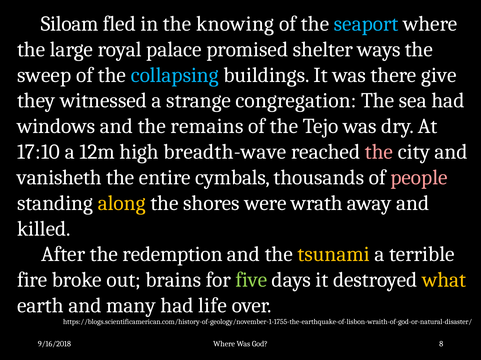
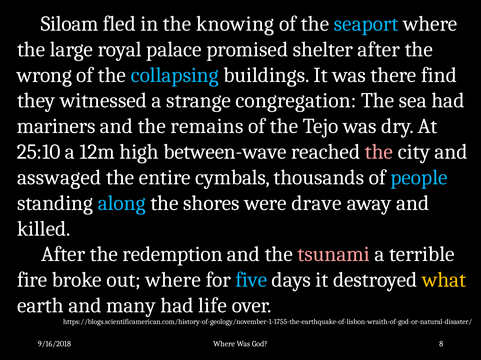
shelter ways: ways -> after
sweep: sweep -> wrong
give: give -> find
windows: windows -> mariners
17:10: 17:10 -> 25:10
breadth-wave: breadth-wave -> between-wave
vanisheth: vanisheth -> asswaged
people colour: pink -> light blue
along colour: yellow -> light blue
wrath: wrath -> drave
tsunami colour: yellow -> pink
out brains: brains -> where
five colour: light green -> light blue
